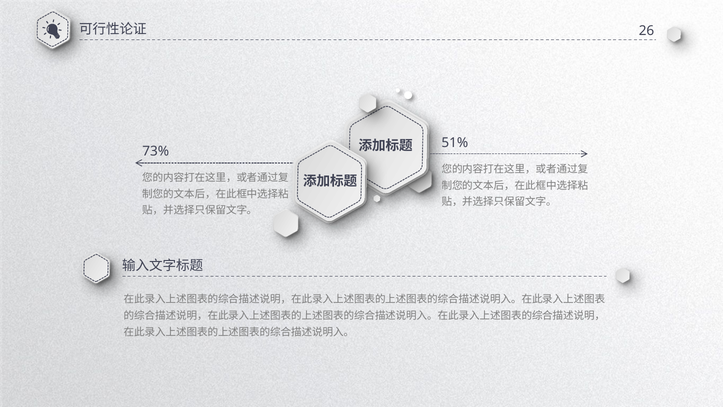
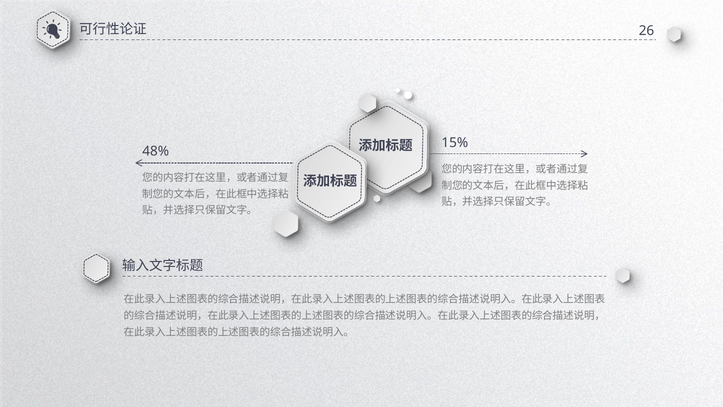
51%: 51% -> 15%
73%: 73% -> 48%
